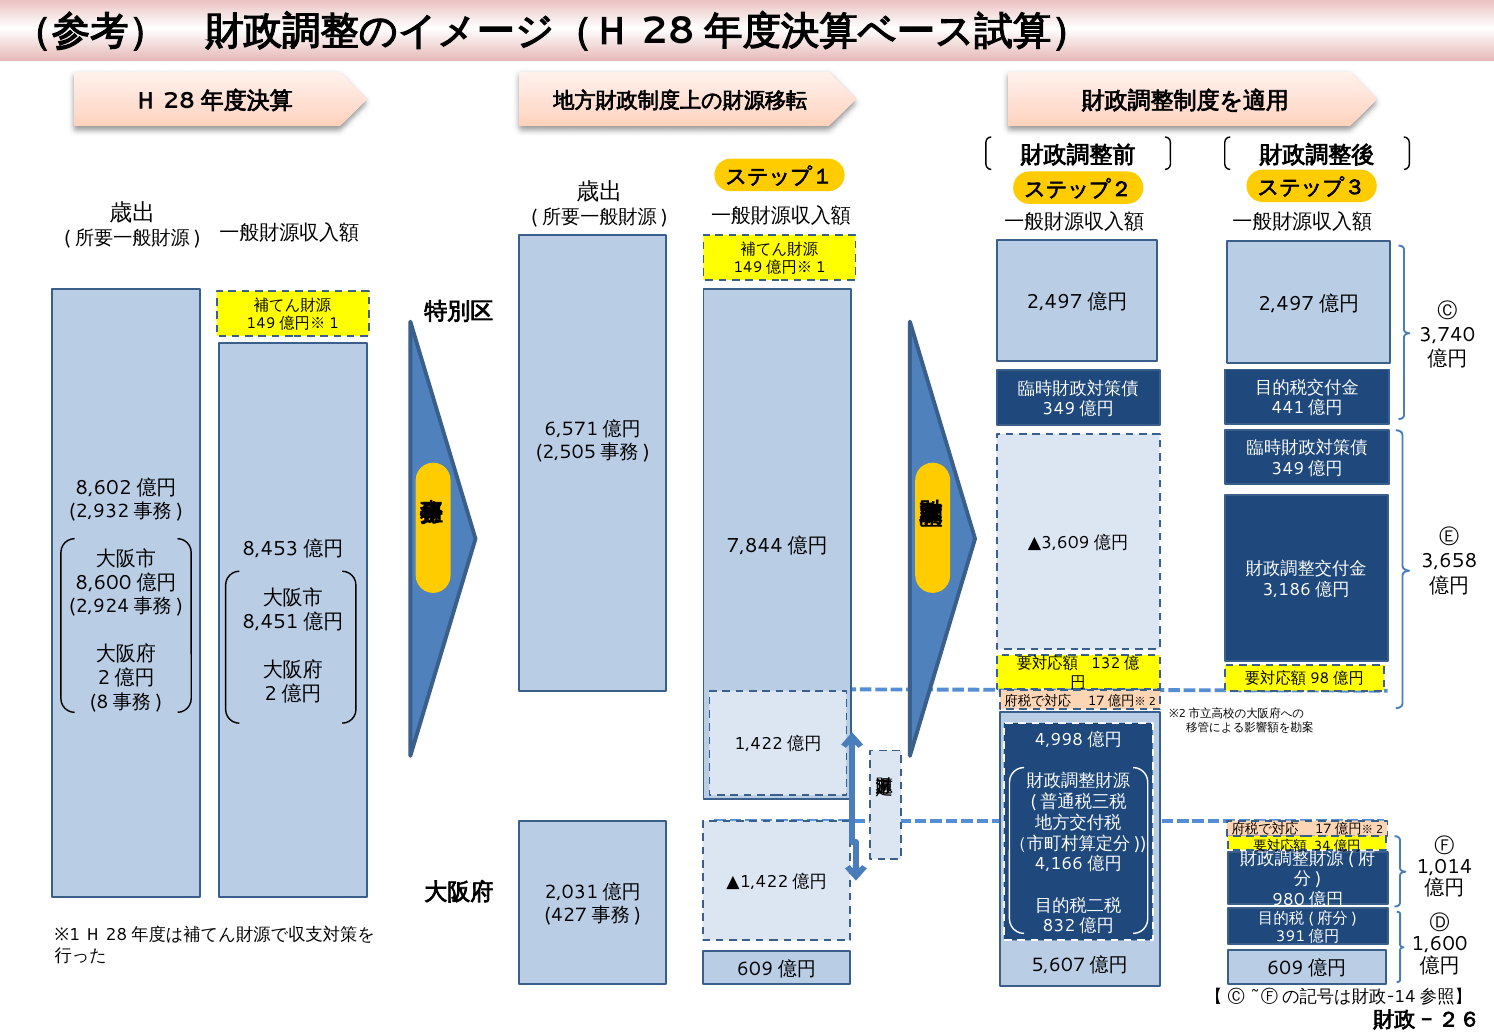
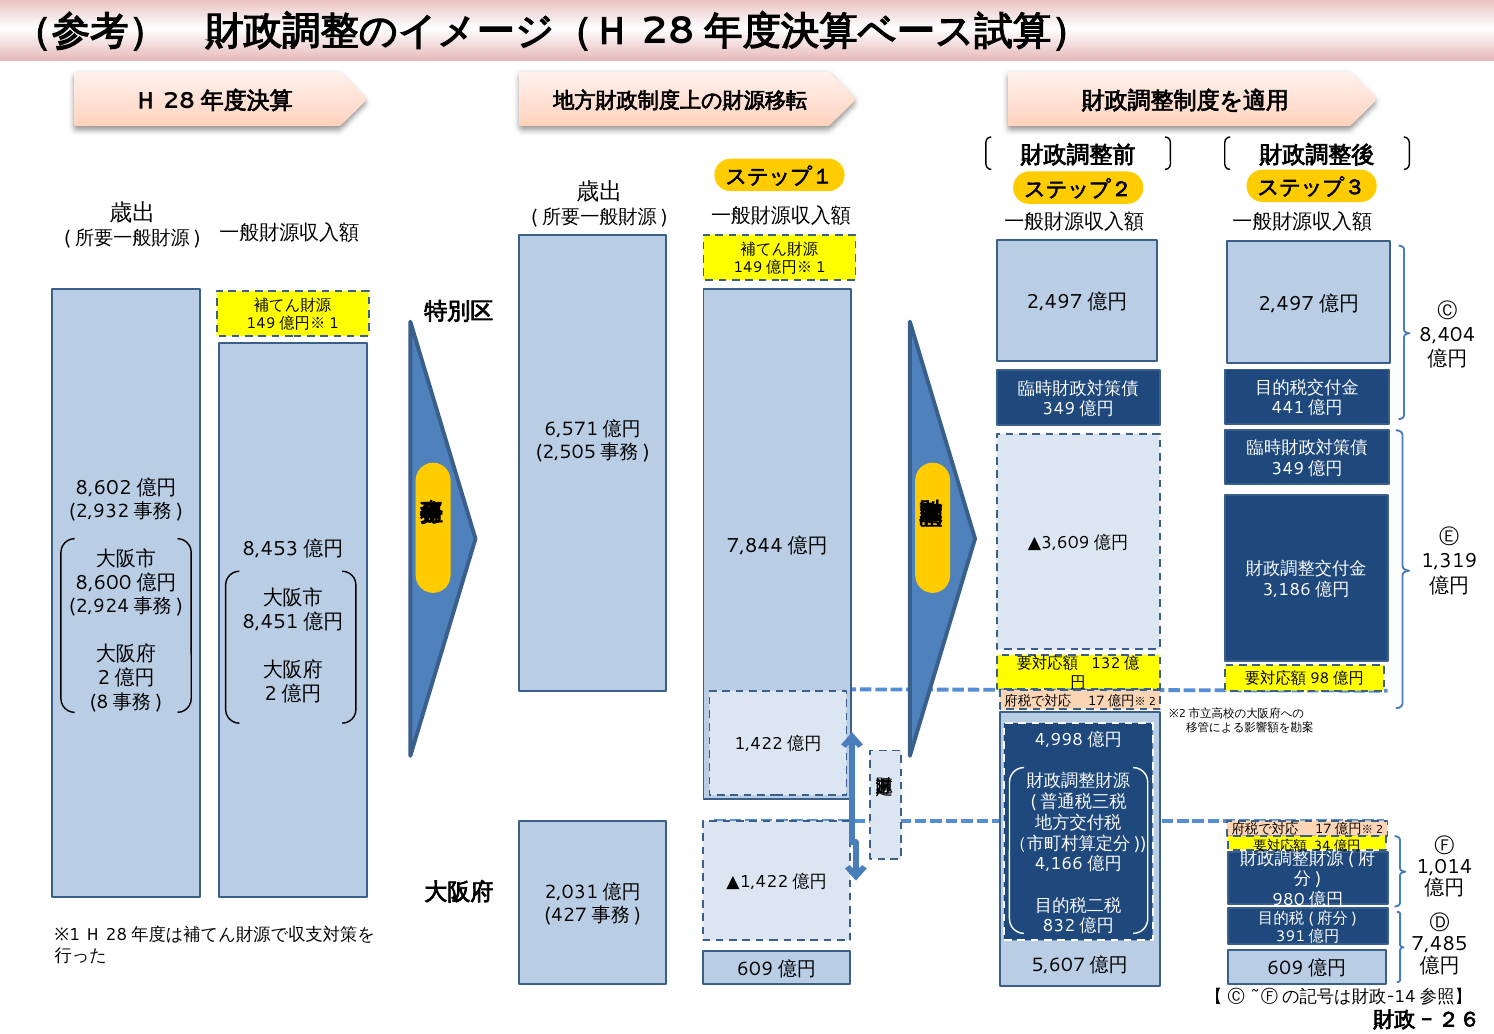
3,740: 3,740 -> 8,404
3,658: 3,658 -> 1,319
1,600: 1,600 -> 7,485
